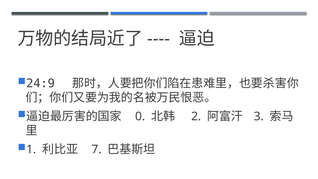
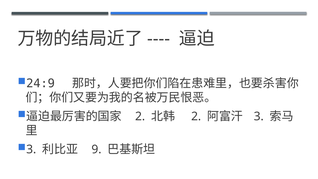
0 at (140, 116): 0 -> 2
1 at (31, 149): 1 -> 3
7: 7 -> 9
